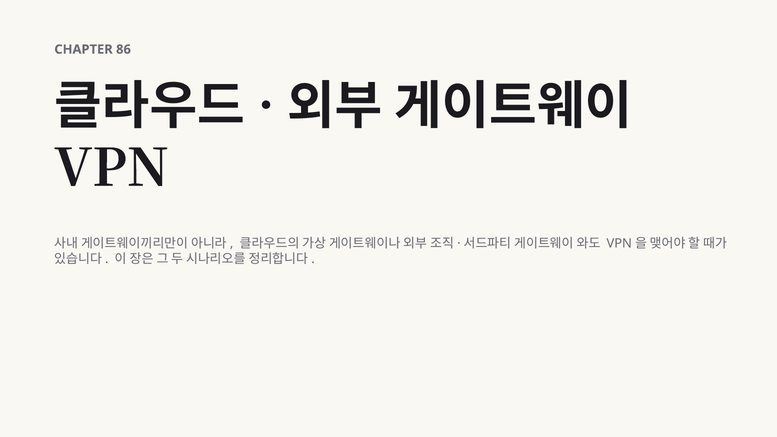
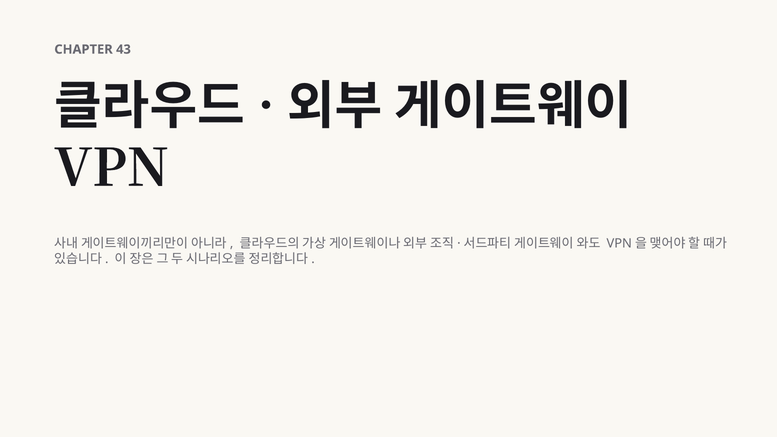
86: 86 -> 43
